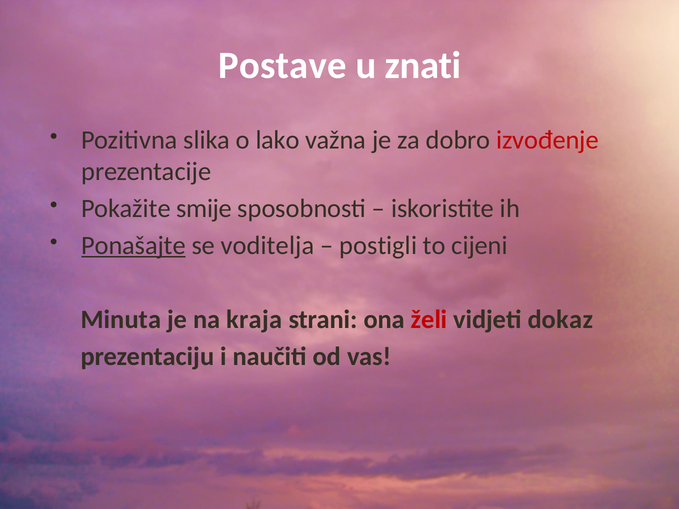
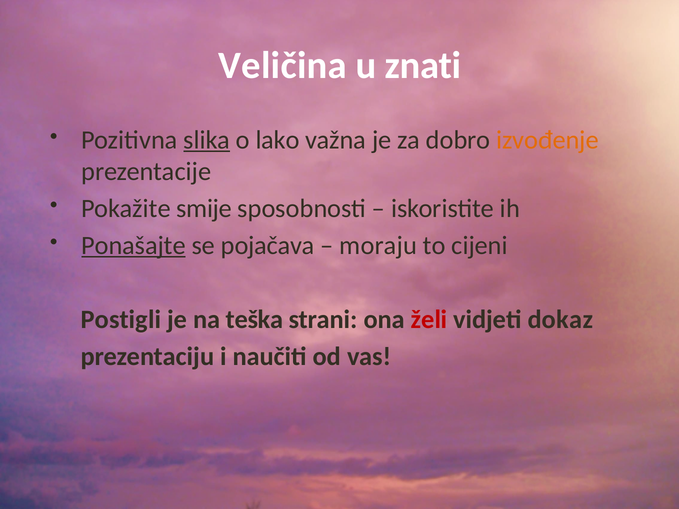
Postave: Postave -> Veličina
slika underline: none -> present
izvođenje colour: red -> orange
voditelja: voditelja -> pojačava
postigli: postigli -> moraju
Minuta: Minuta -> Postigli
kraja: kraja -> teška
